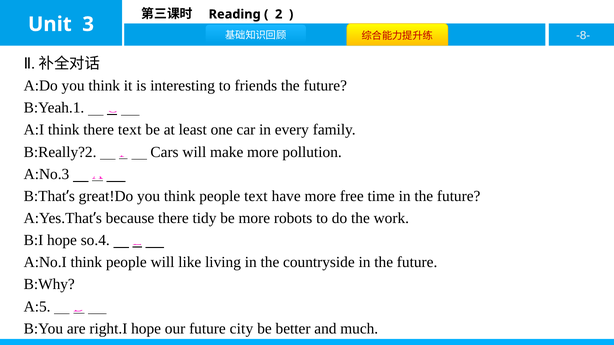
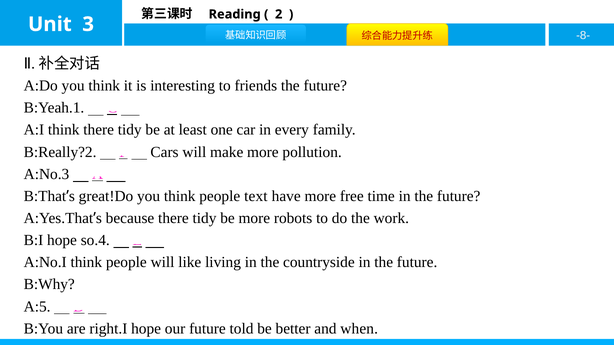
think there text: text -> tidy
city: city -> told
much: much -> when
